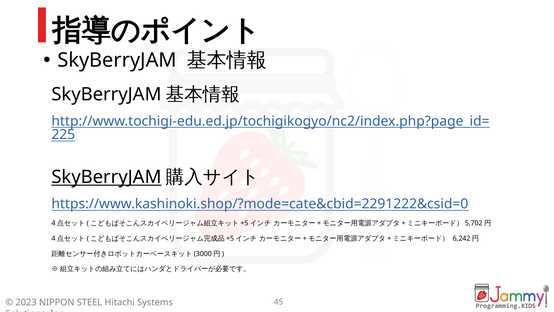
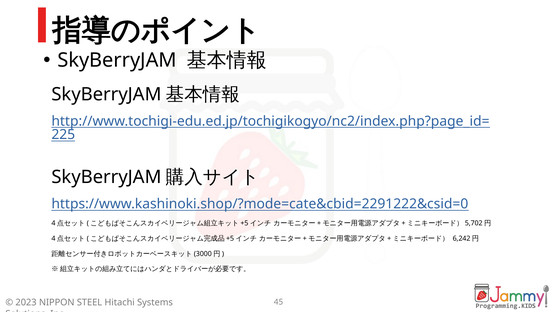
SkyBerryJAM at (106, 177) underline: present -> none
